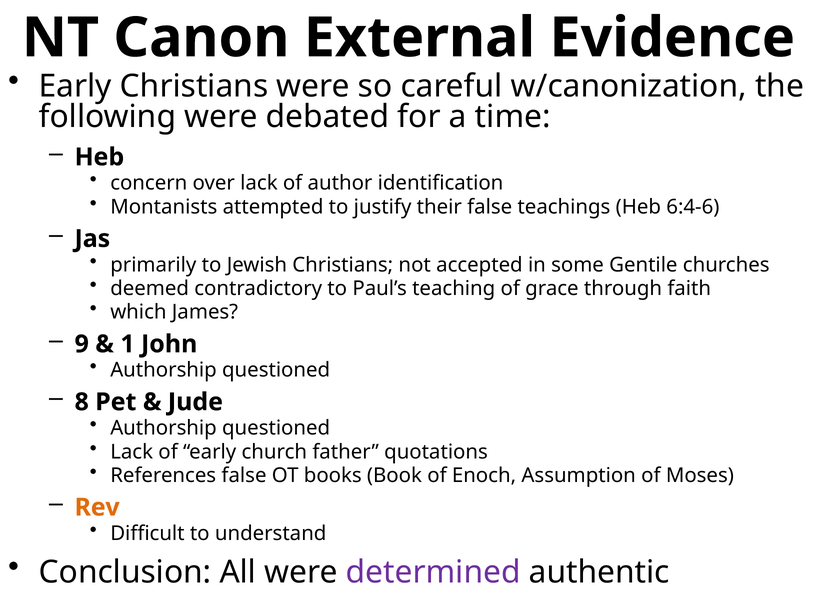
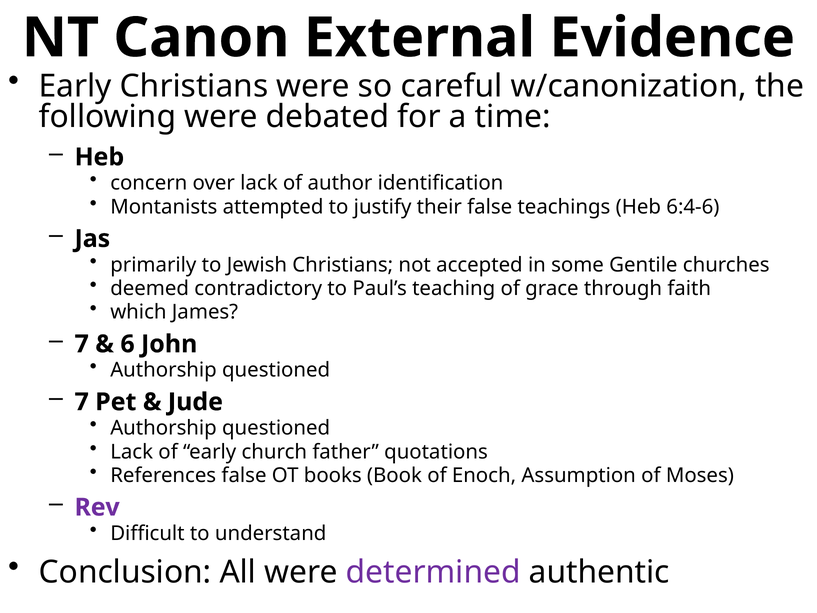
9 at (82, 344): 9 -> 7
1: 1 -> 6
8 at (82, 402): 8 -> 7
Rev colour: orange -> purple
